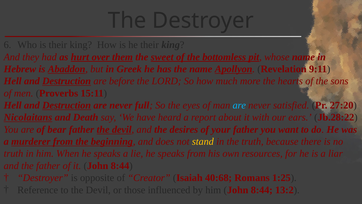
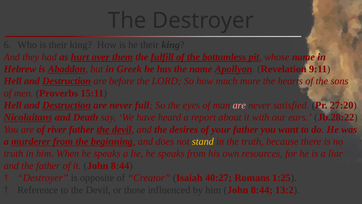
sweet: sweet -> fulfill
are at (239, 105) colour: light blue -> pink
bear: bear -> river
40:68: 40:68 -> 40:27
